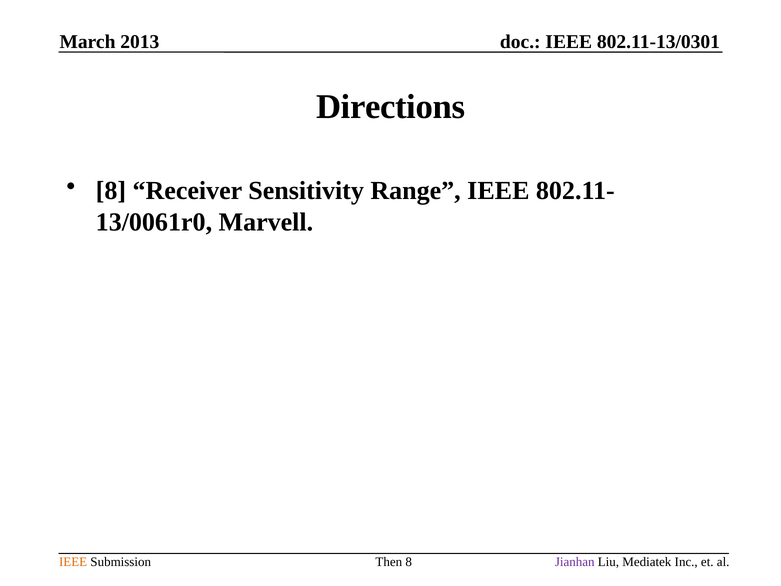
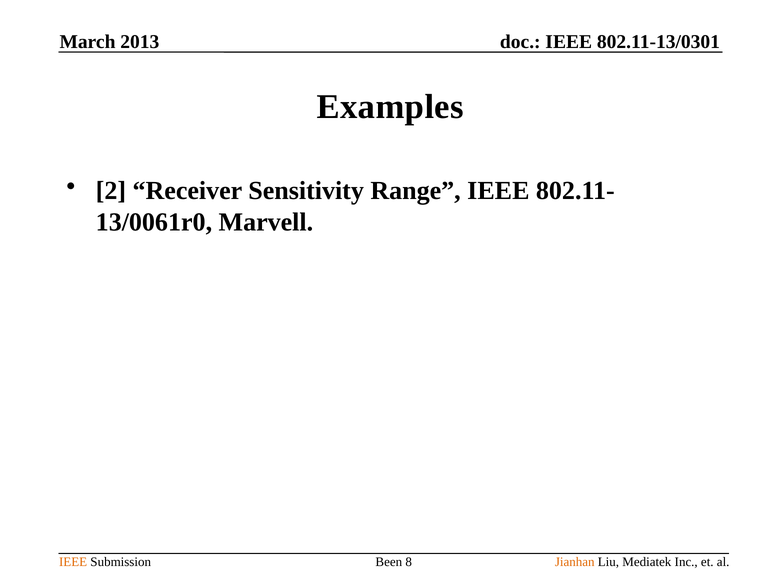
Directions: Directions -> Examples
8 at (111, 191): 8 -> 2
Then: Then -> Been
Jianhan colour: purple -> orange
